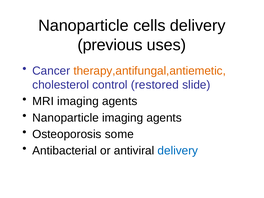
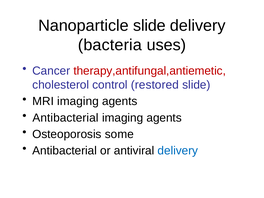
Nanoparticle cells: cells -> slide
previous: previous -> bacteria
therapy,antifungal,antiemetic colour: orange -> red
Nanoparticle at (66, 118): Nanoparticle -> Antibacterial
